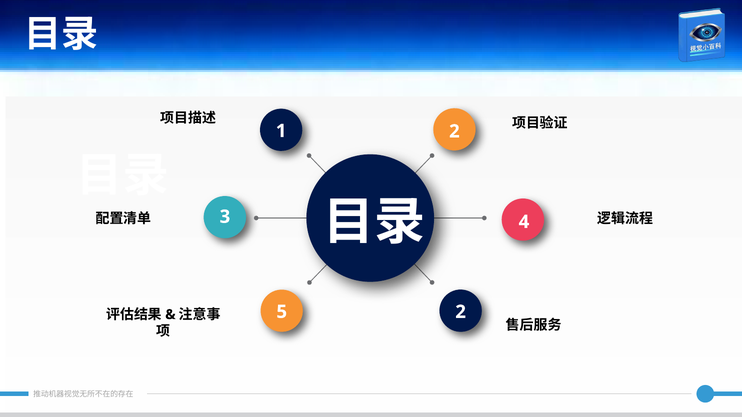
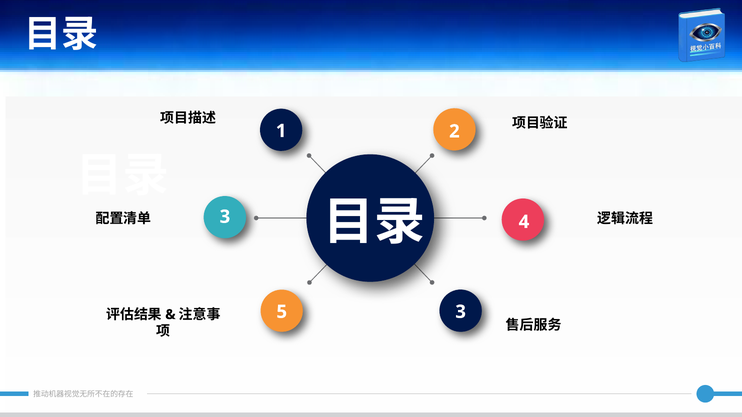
5 2: 2 -> 3
